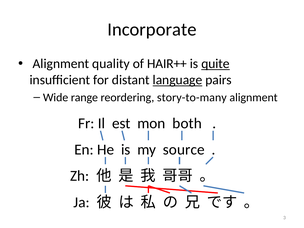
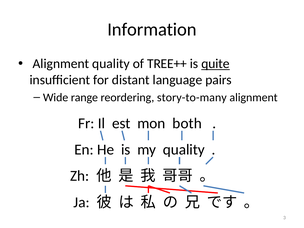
Incorporate: Incorporate -> Information
HAIR++: HAIR++ -> TREE++
language underline: present -> none
my source: source -> quality
